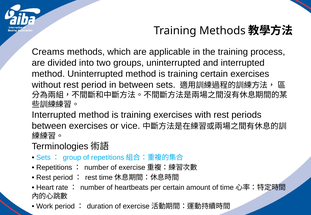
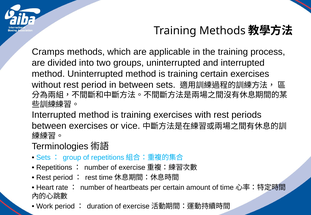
Creams: Creams -> Cramps
